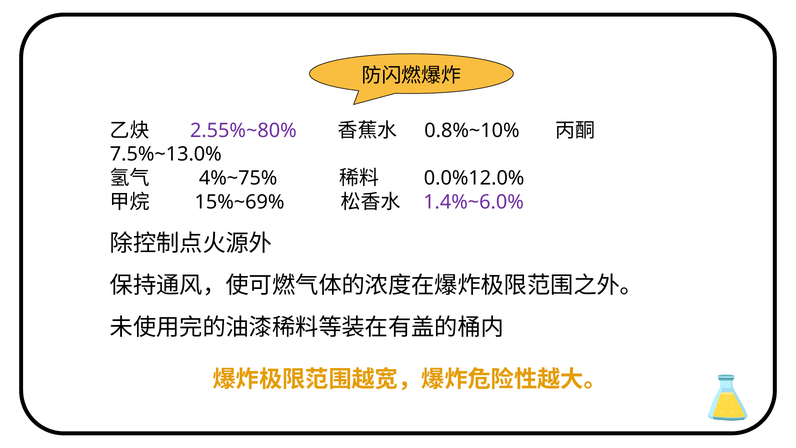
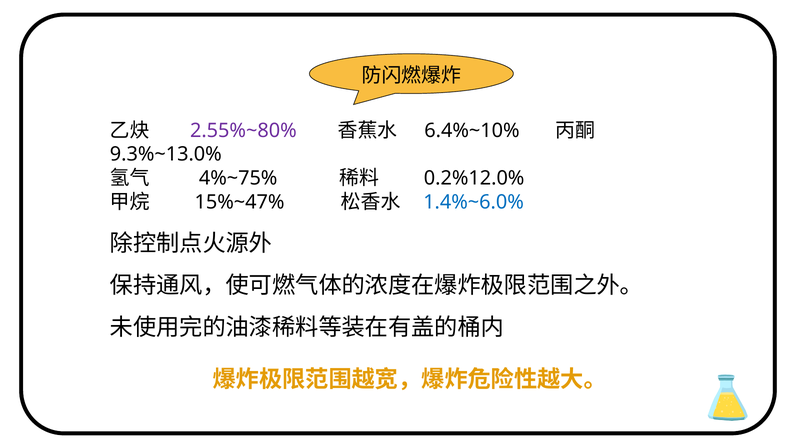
0.8%~10%: 0.8%~10% -> 6.4%~10%
7.5%~13.0%: 7.5%~13.0% -> 9.3%~13.0%
0.0%12.0%: 0.0%12.0% -> 0.2%12.0%
15%~69%: 15%~69% -> 15%~47%
1.4%~6.0% colour: purple -> blue
